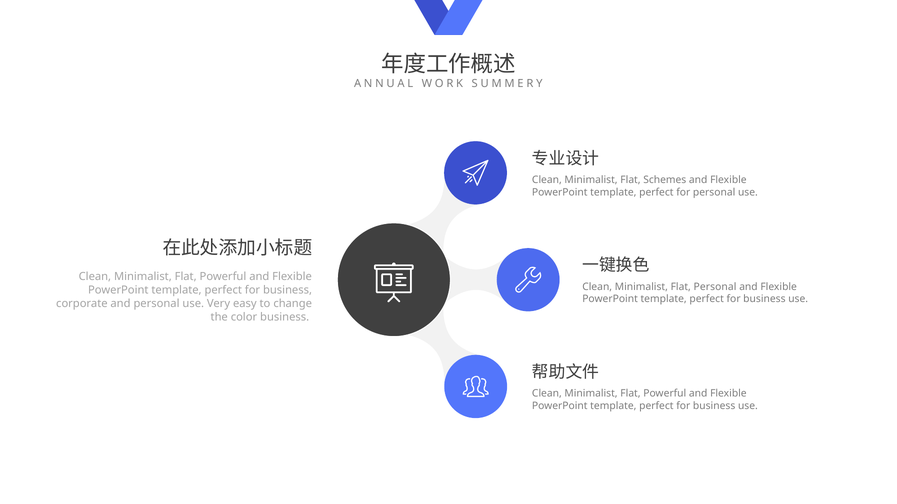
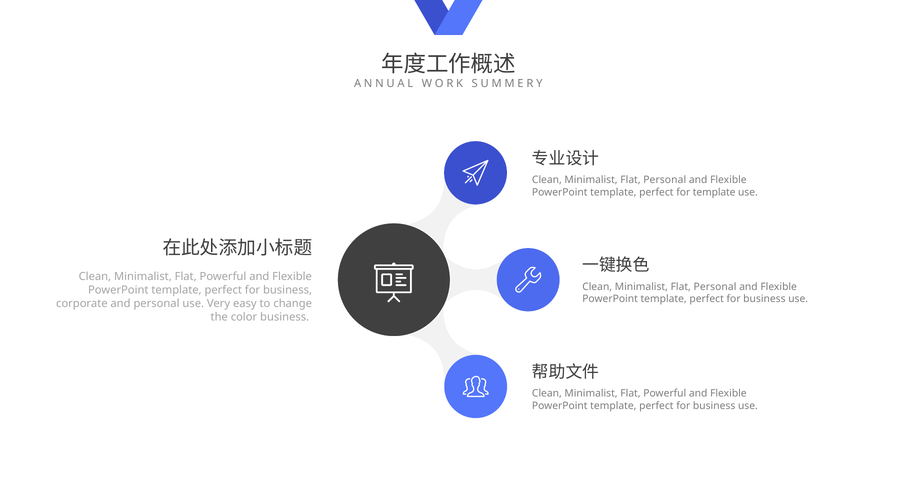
Schemes at (665, 180): Schemes -> Personal
for personal: personal -> template
